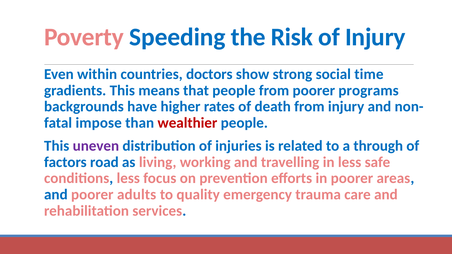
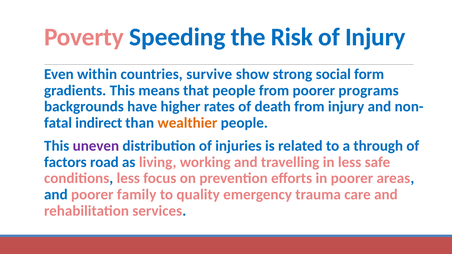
doctors: doctors -> survive
time: time -> form
impose: impose -> indirect
wealthier colour: red -> orange
adults: adults -> family
